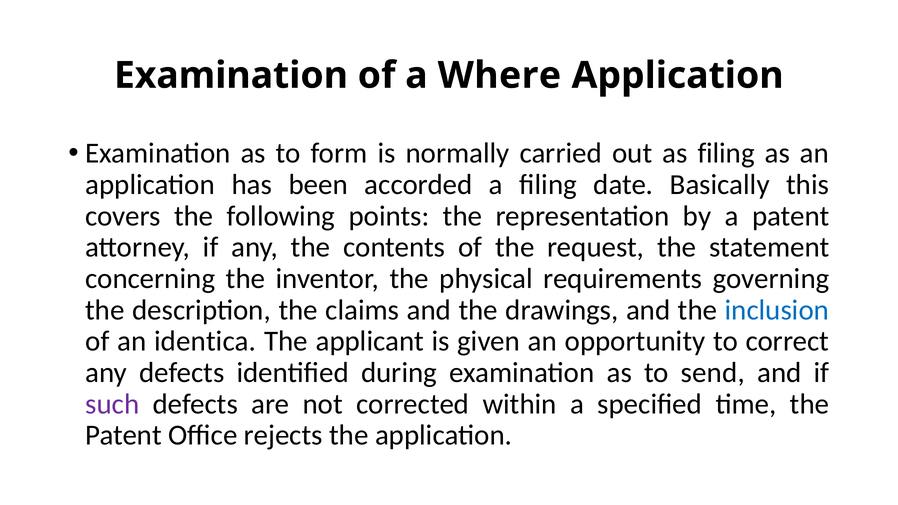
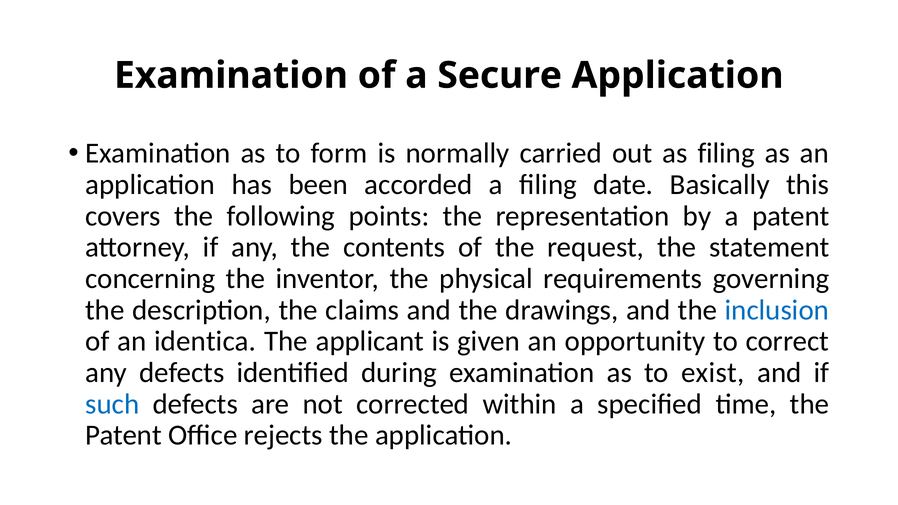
Where: Where -> Secure
send: send -> exist
such colour: purple -> blue
